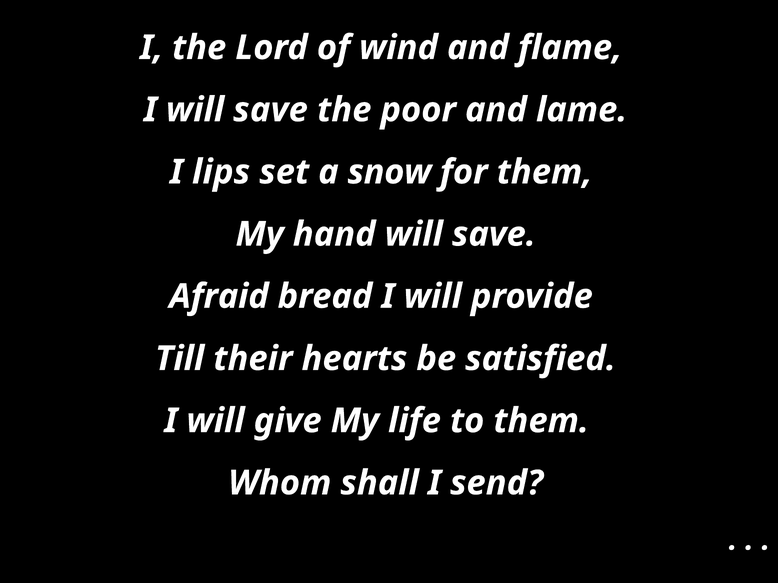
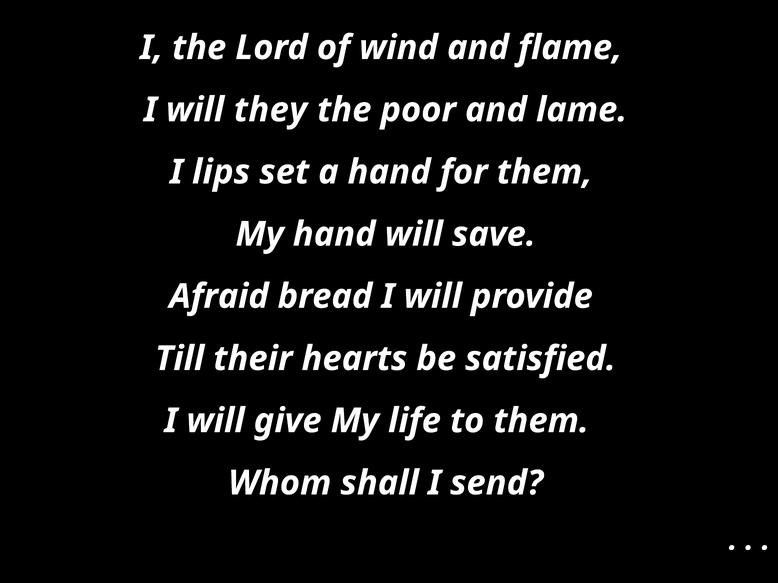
I will save: save -> they
a snow: snow -> hand
